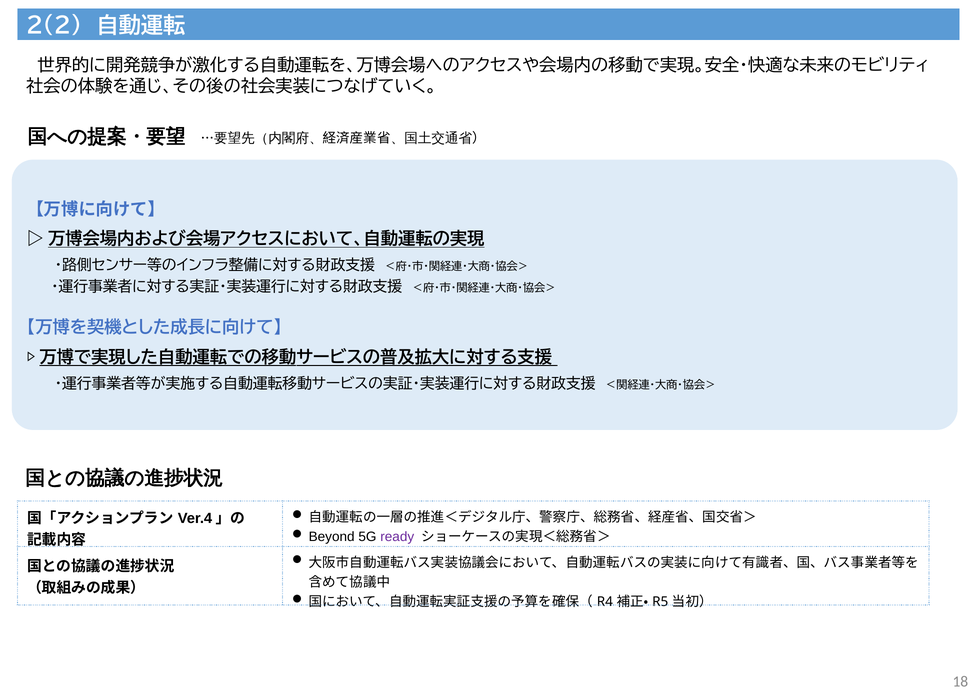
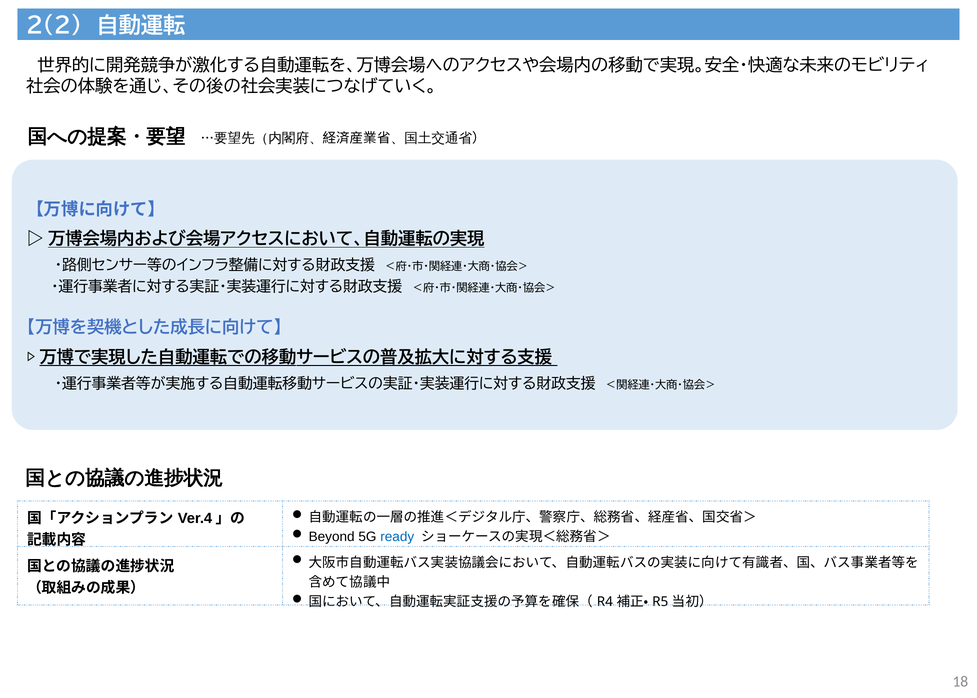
ready colour: purple -> blue
